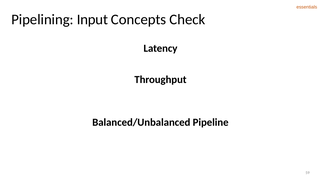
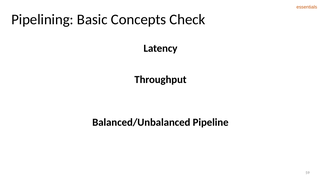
Input: Input -> Basic
